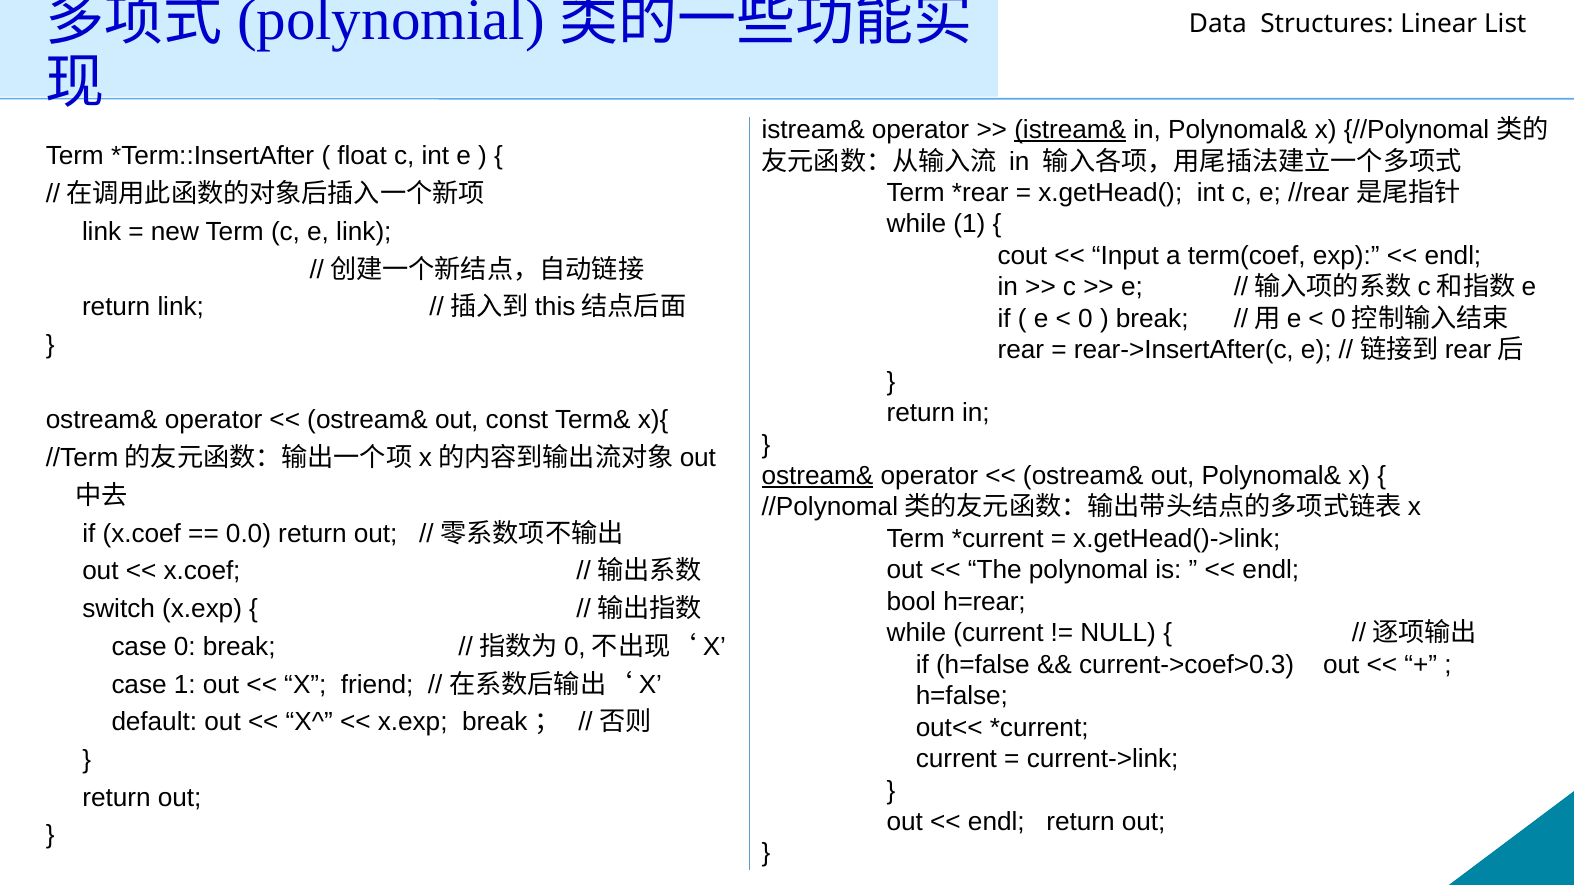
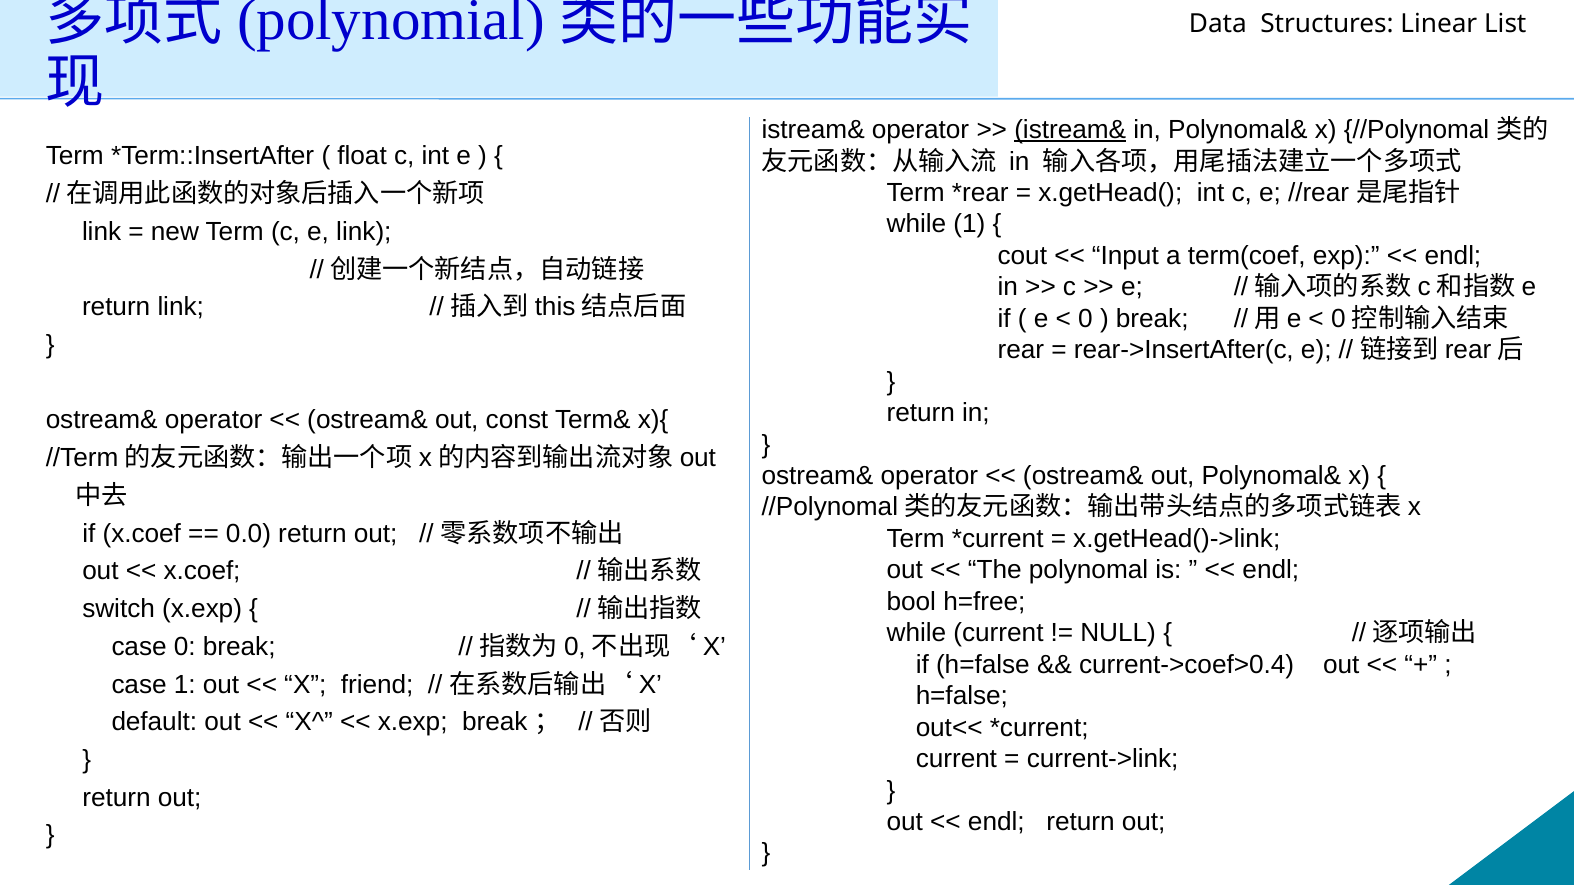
ostream& at (818, 476) underline: present -> none
h=rear: h=rear -> h=free
current->coef>0.3: current->coef>0.3 -> current->coef>0.4
